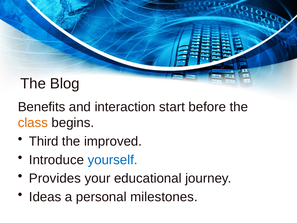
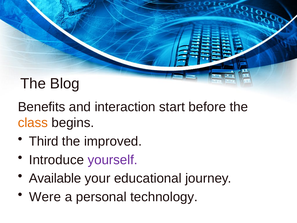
yourself colour: blue -> purple
Provides: Provides -> Available
Ideas: Ideas -> Were
milestones: milestones -> technology
